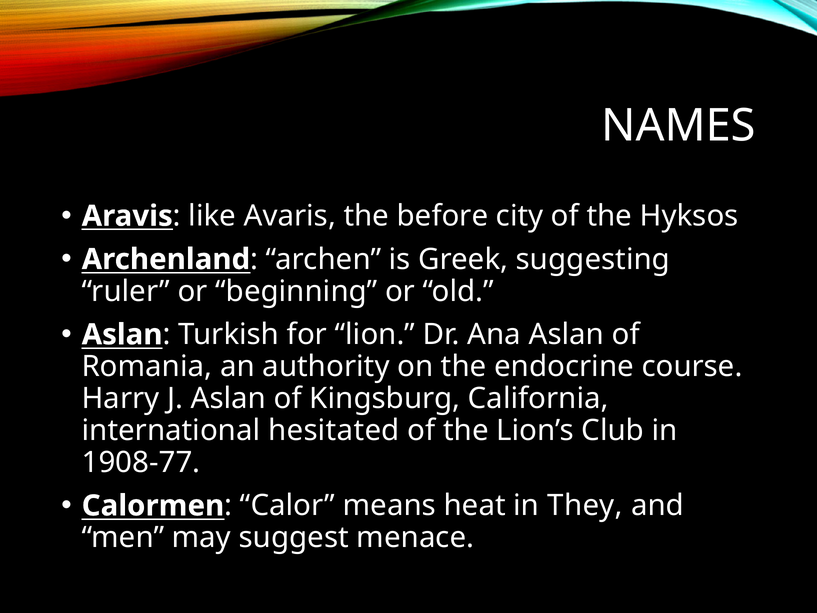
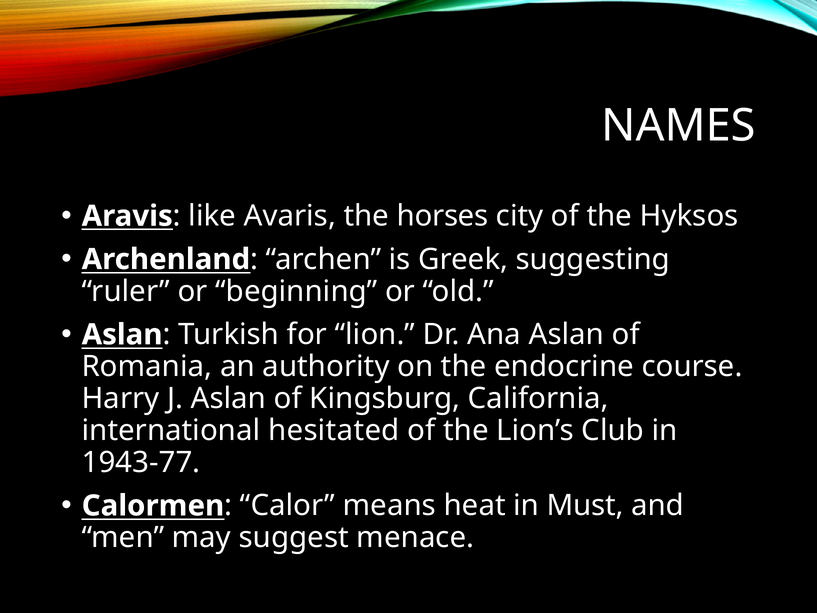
before: before -> horses
1908-77: 1908-77 -> 1943-77
They: They -> Must
